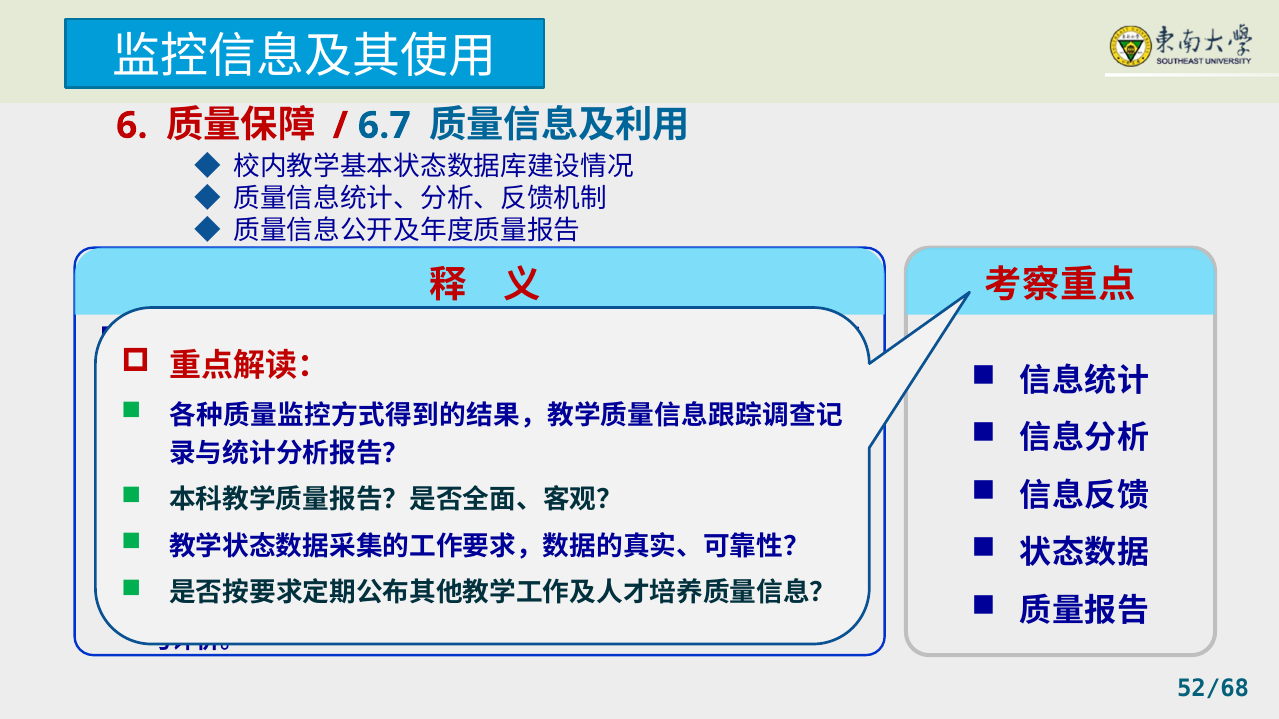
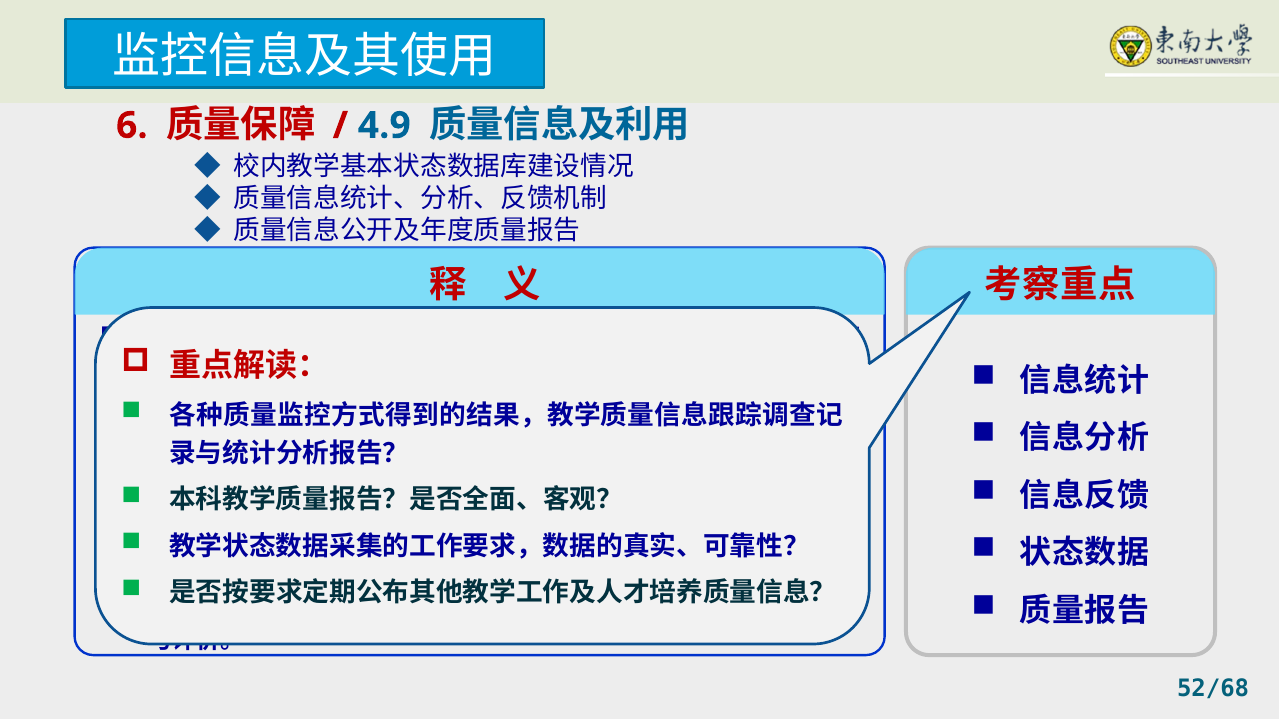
6.7: 6.7 -> 4.9
